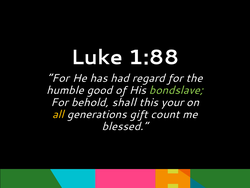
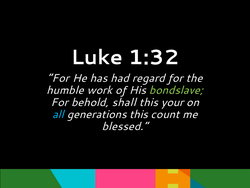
1:88: 1:88 -> 1:32
good: good -> work
all colour: yellow -> light blue
generations gift: gift -> this
